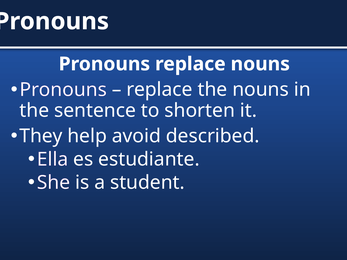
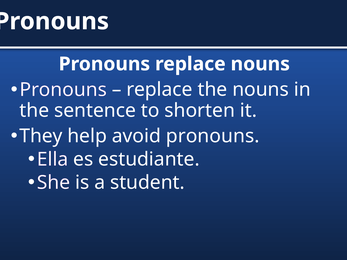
avoid described: described -> pronouns
